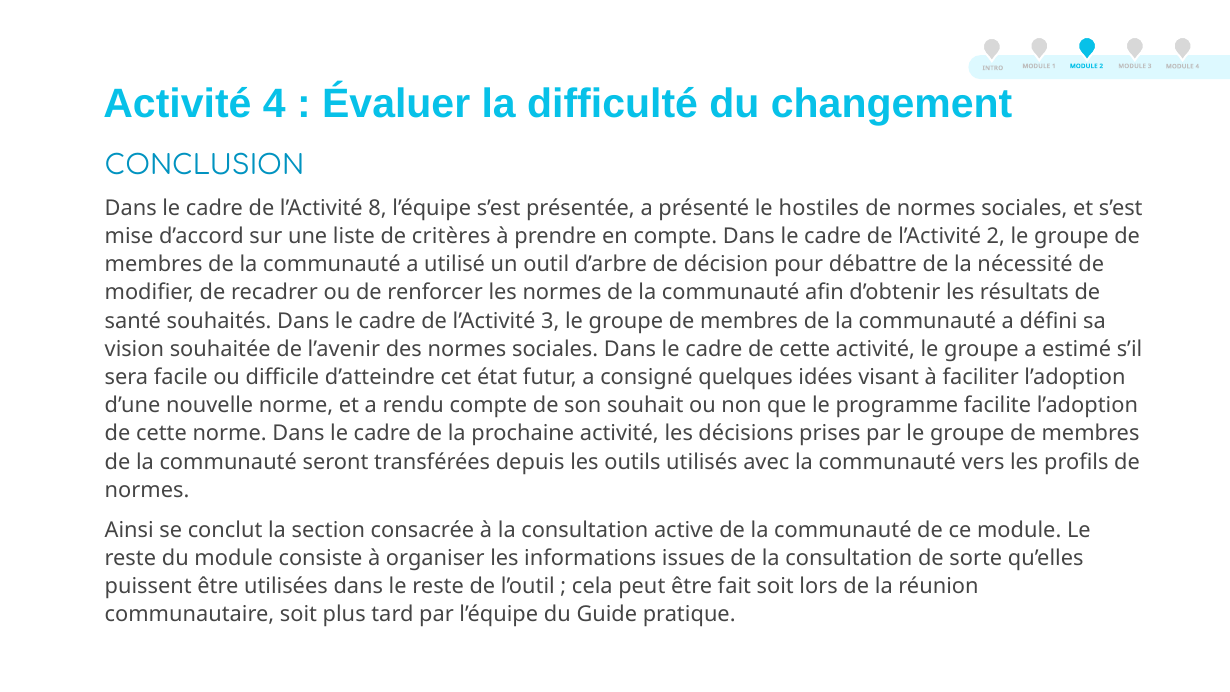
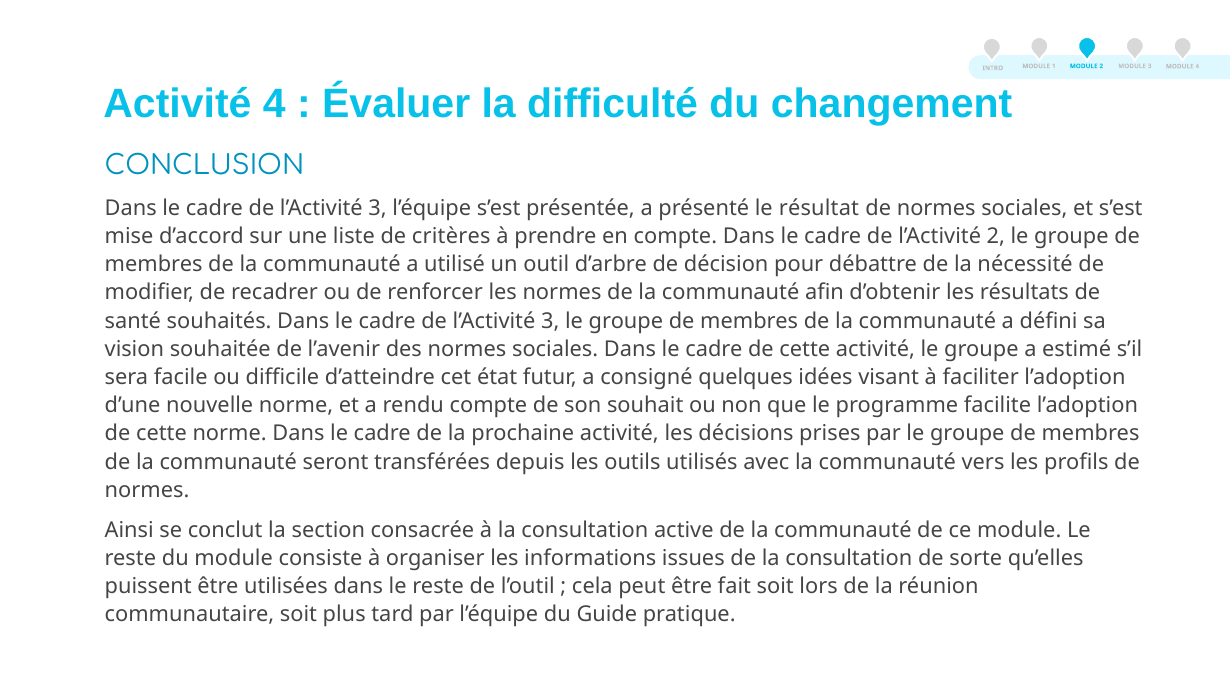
8 at (378, 208): 8 -> 3
hostiles: hostiles -> résultat
